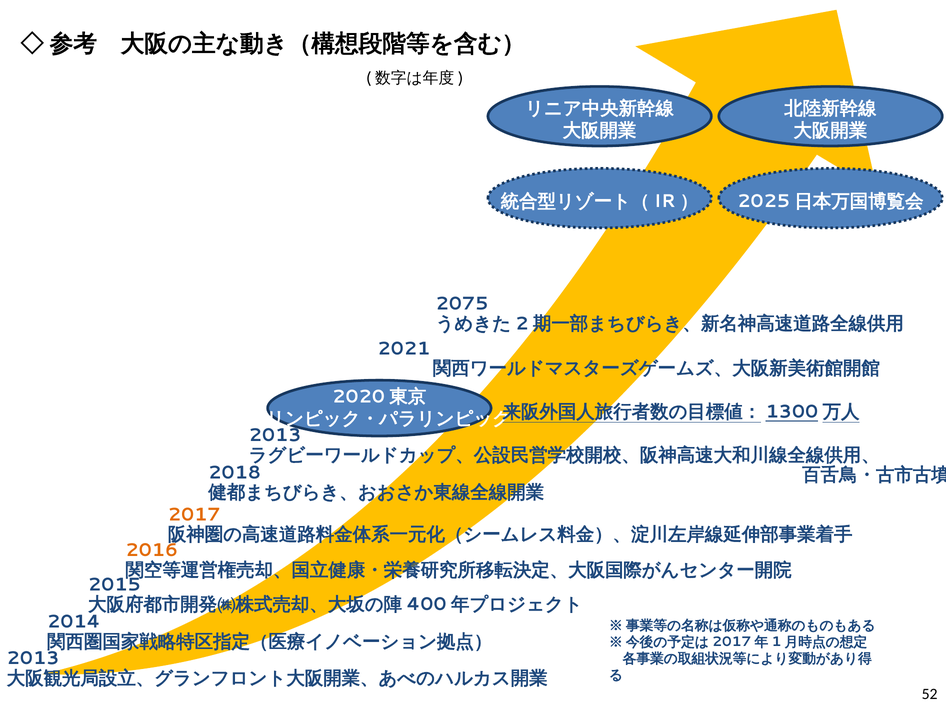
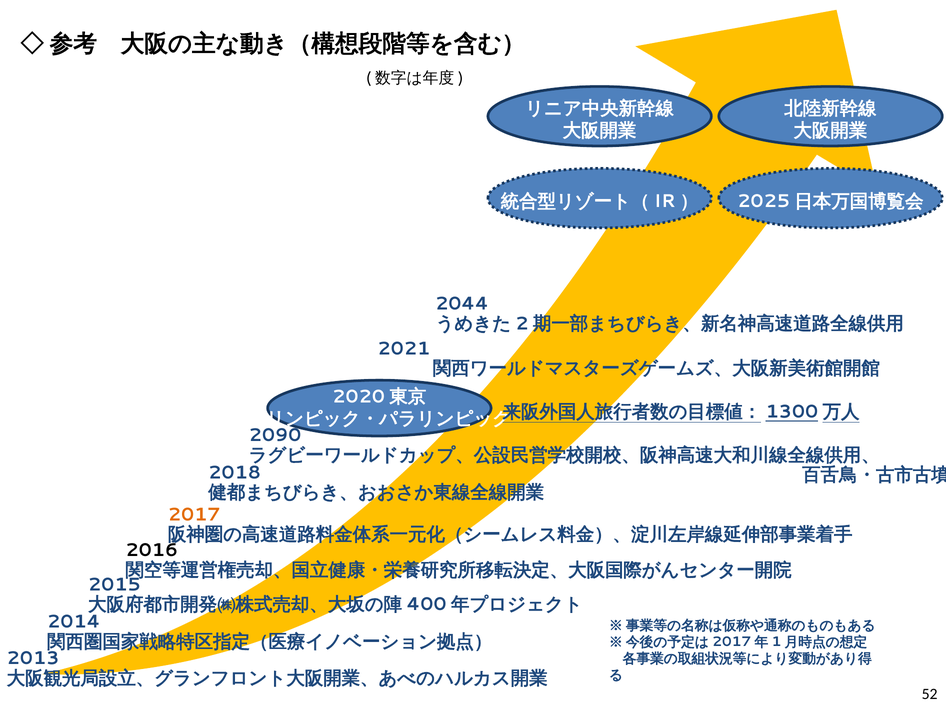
2075: 2075 -> 2044
2013 at (275, 436): 2013 -> 2090
2016 colour: orange -> black
